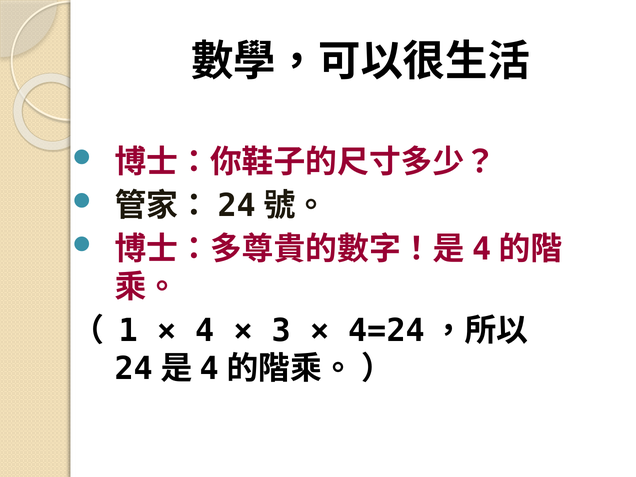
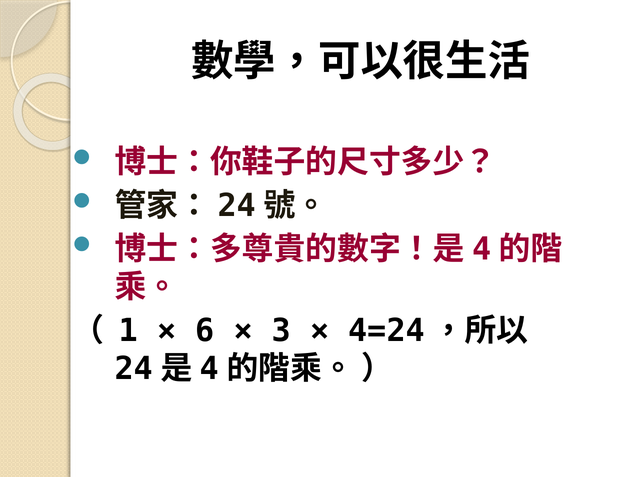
4: 4 -> 6
